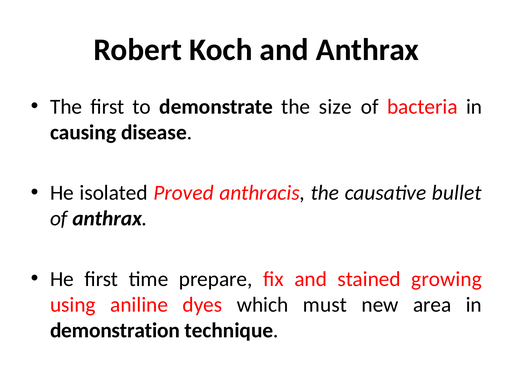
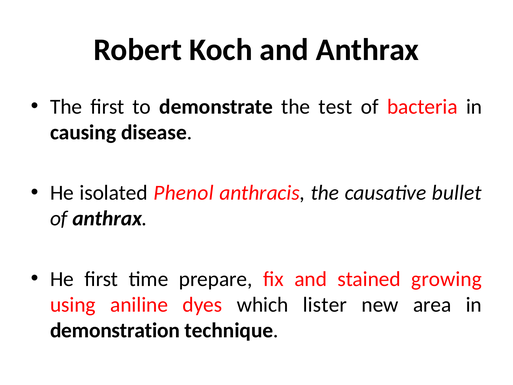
size: size -> test
Proved: Proved -> Phenol
must: must -> lister
